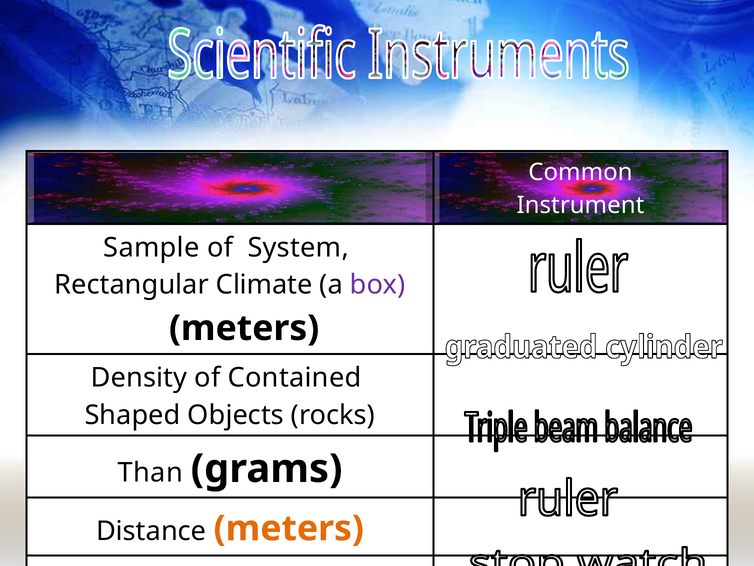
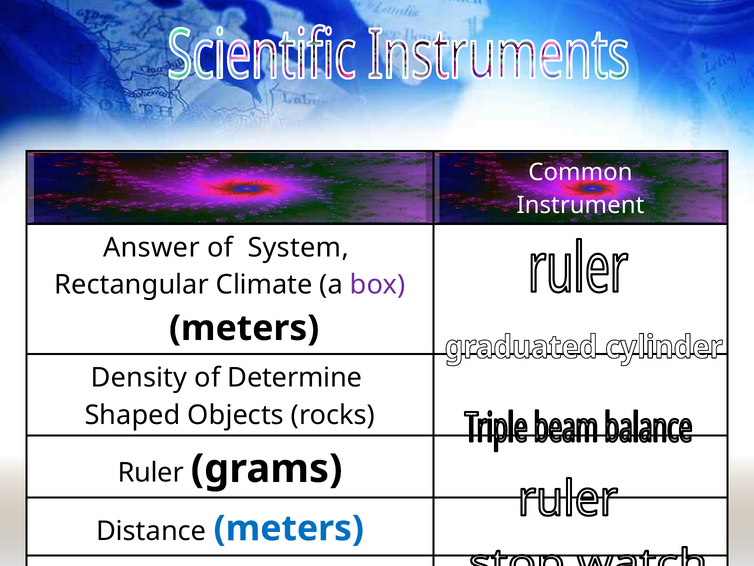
Sample: Sample -> Answer
Contained: Contained -> Determine
Than: Than -> Ruler
meters at (289, 528) colour: orange -> blue
